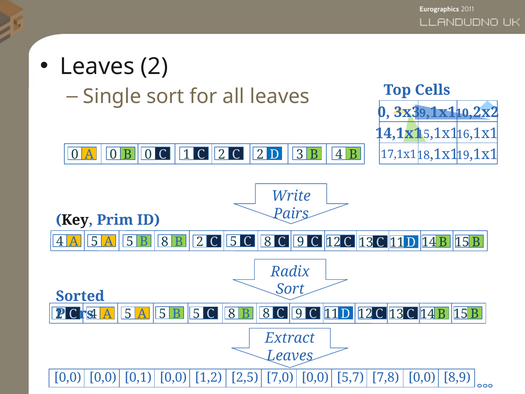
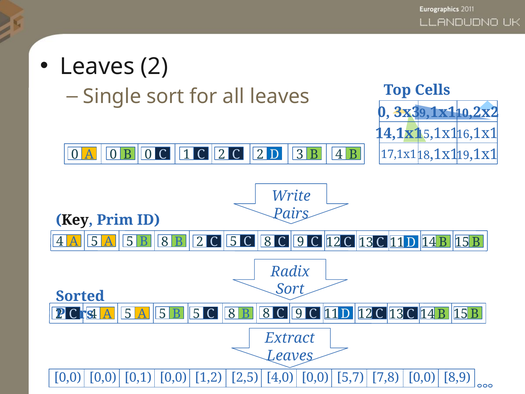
7,0: 7,0 -> 4,0
